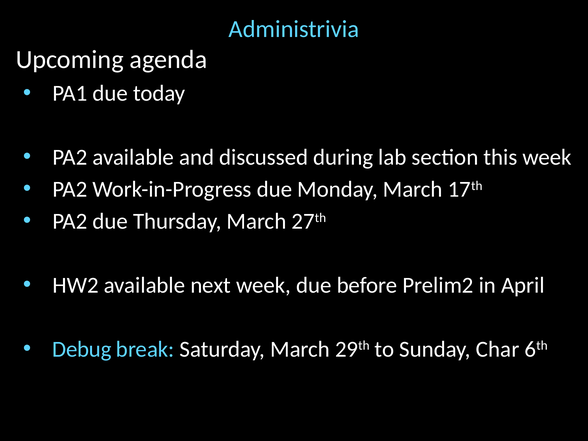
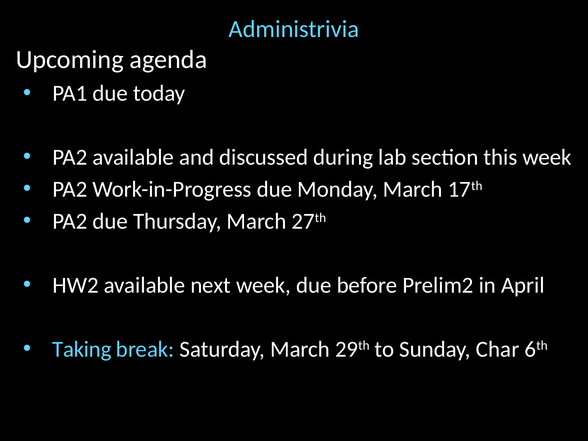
Debug: Debug -> Taking
